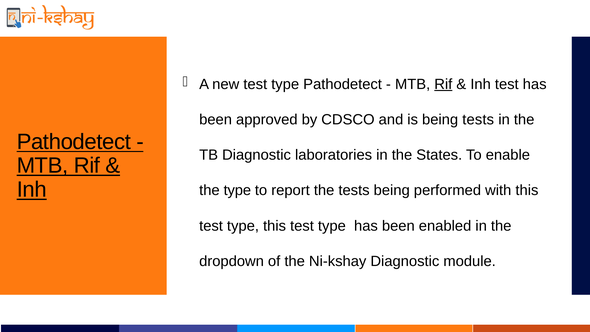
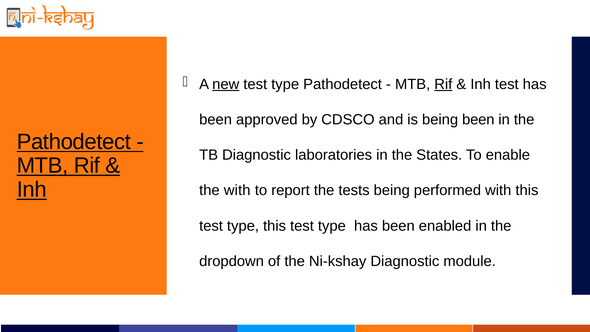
new underline: none -> present
being tests: tests -> been
the type: type -> with
